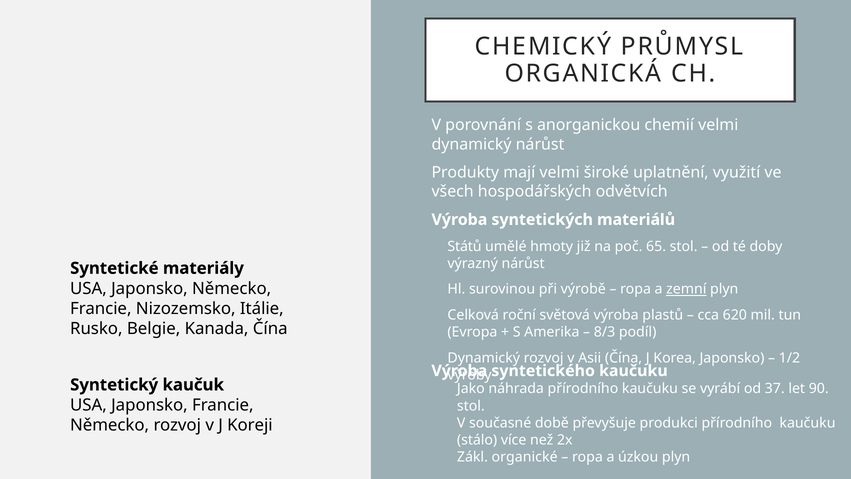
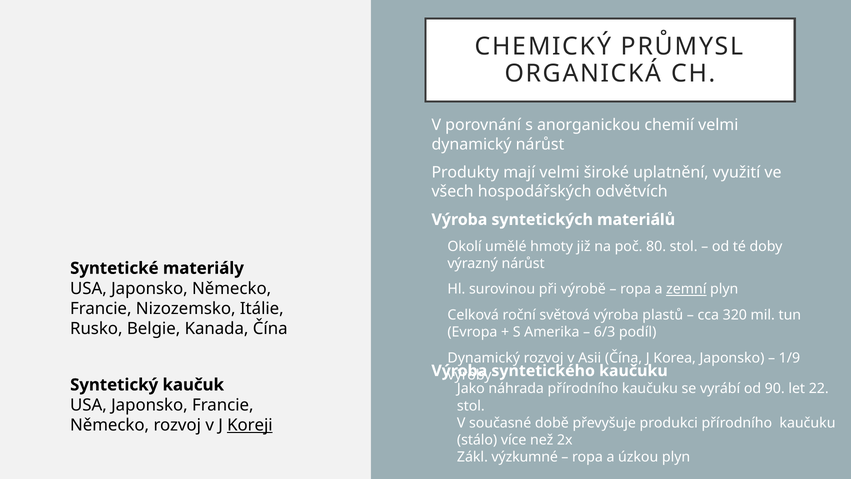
Států: Států -> Okolí
65: 65 -> 80
620: 620 -> 320
8/3: 8/3 -> 6/3
1/2: 1/2 -> 1/9
37: 37 -> 90
90: 90 -> 22
Koreji underline: none -> present
organické: organické -> výzkumné
